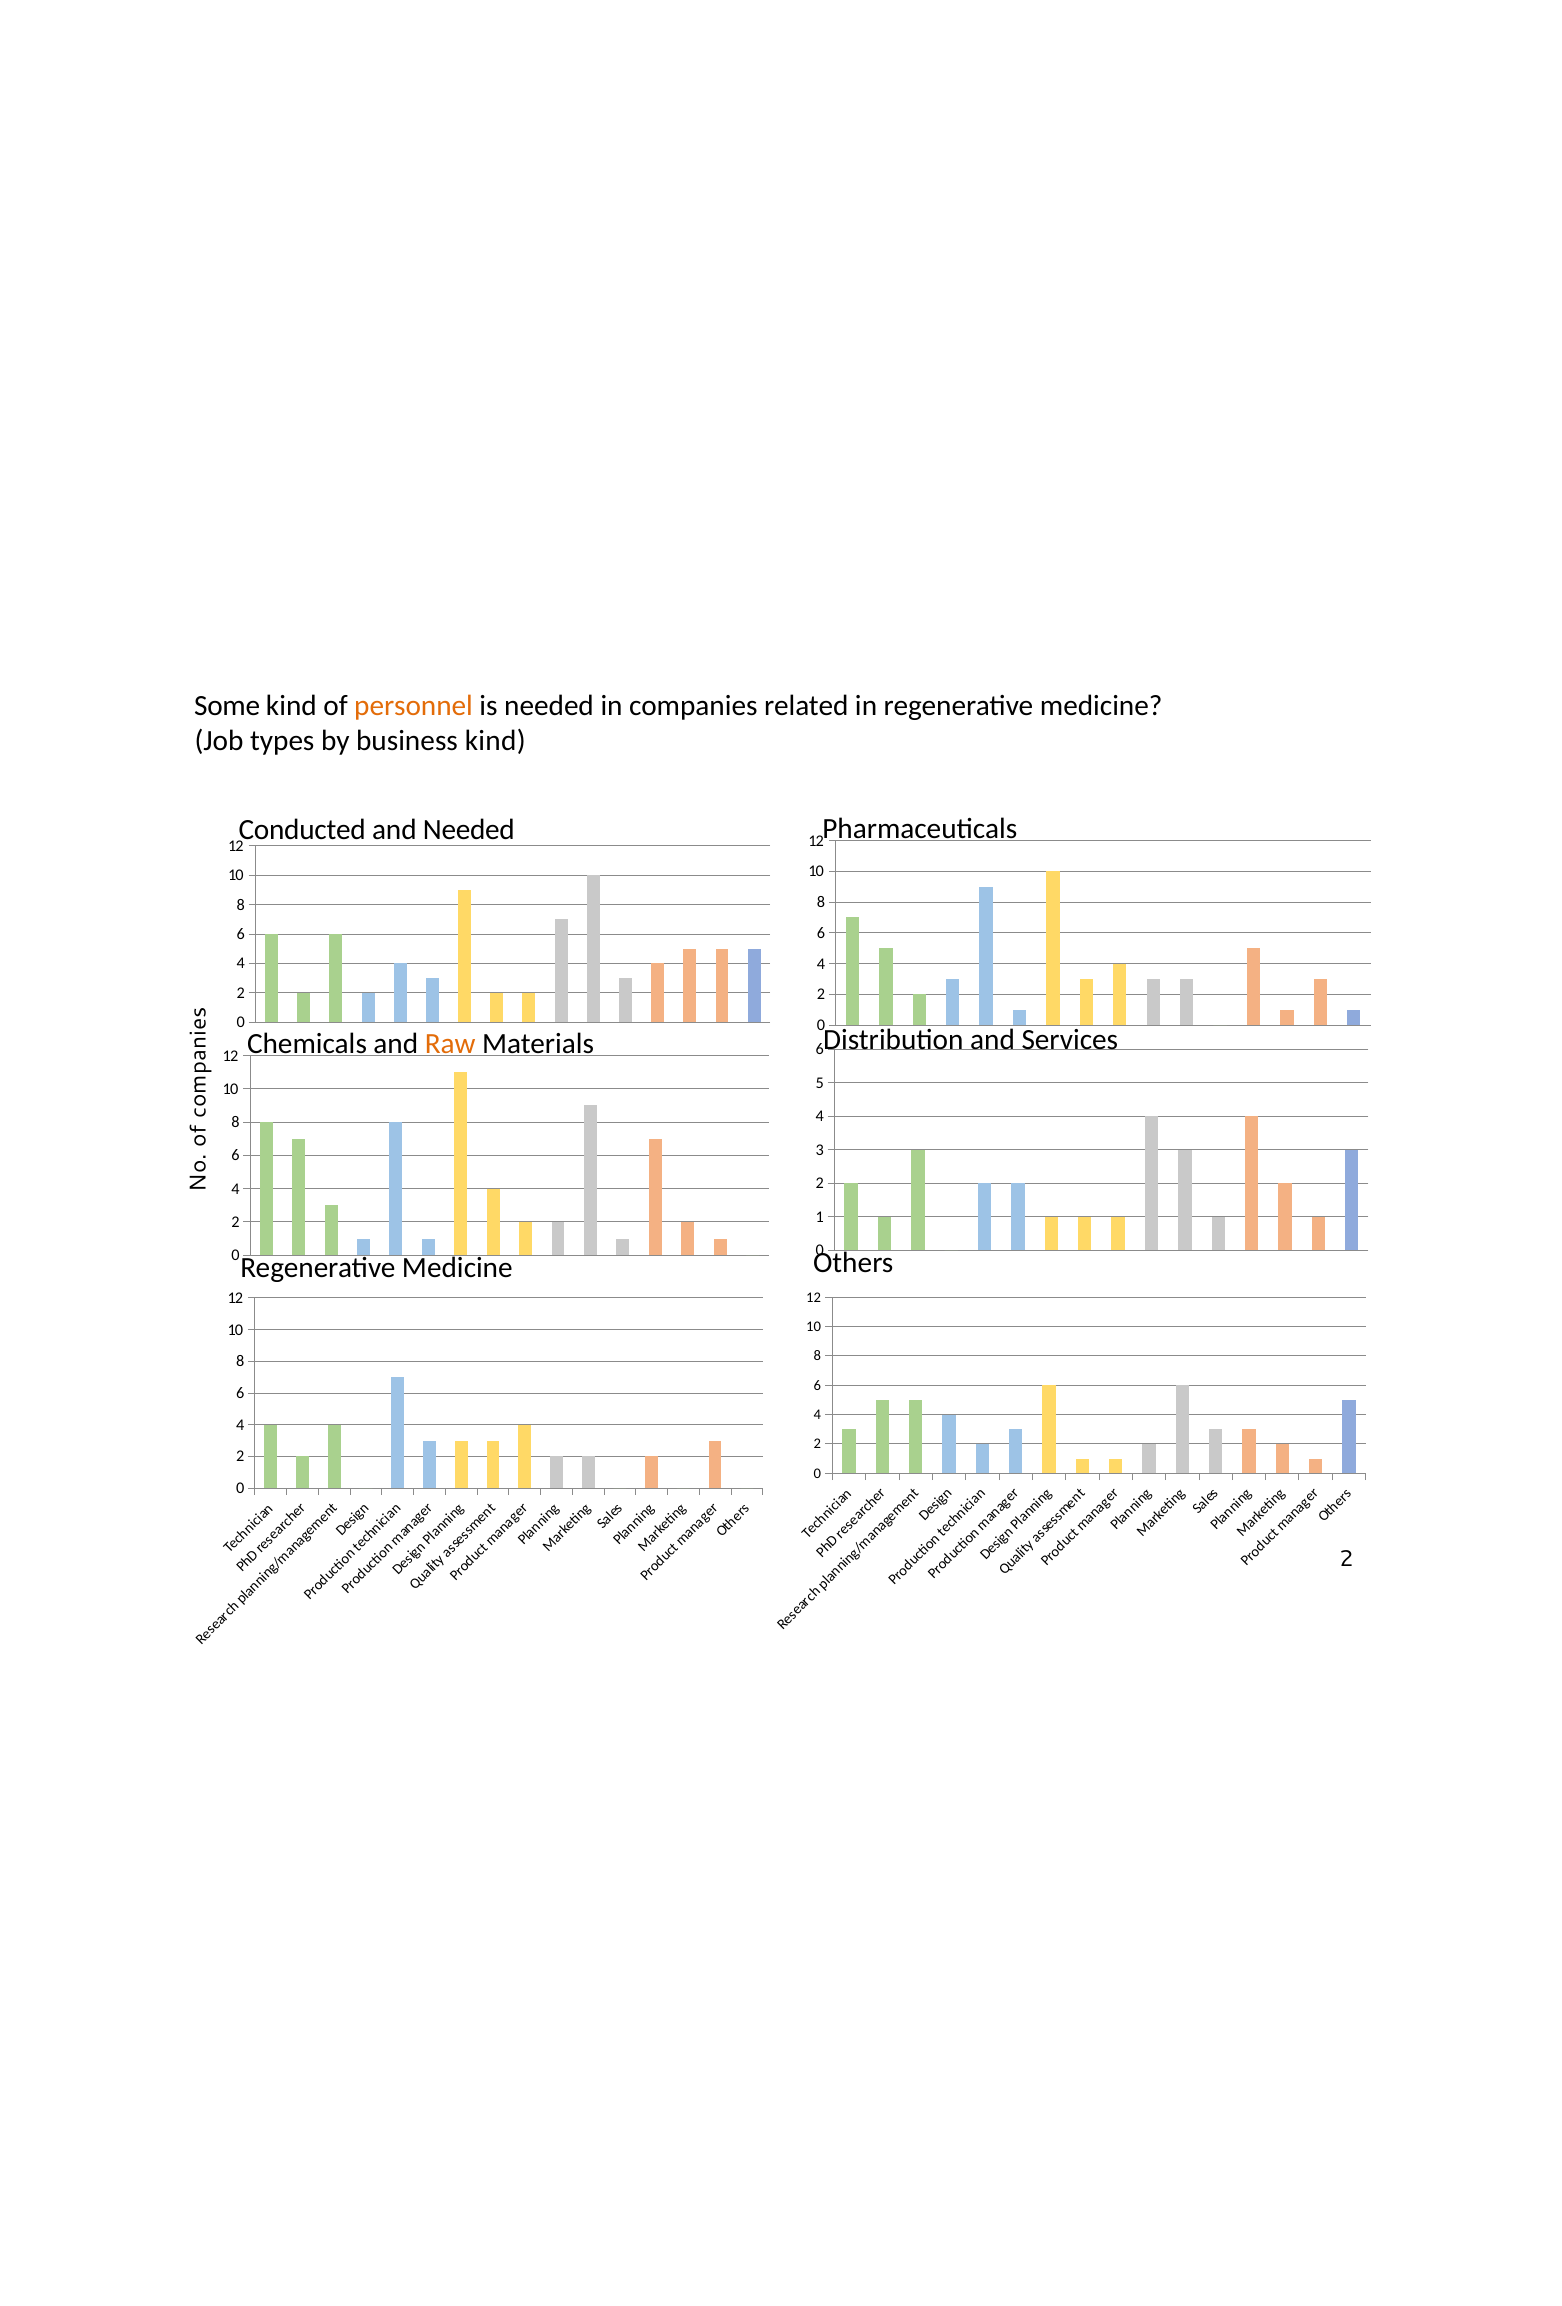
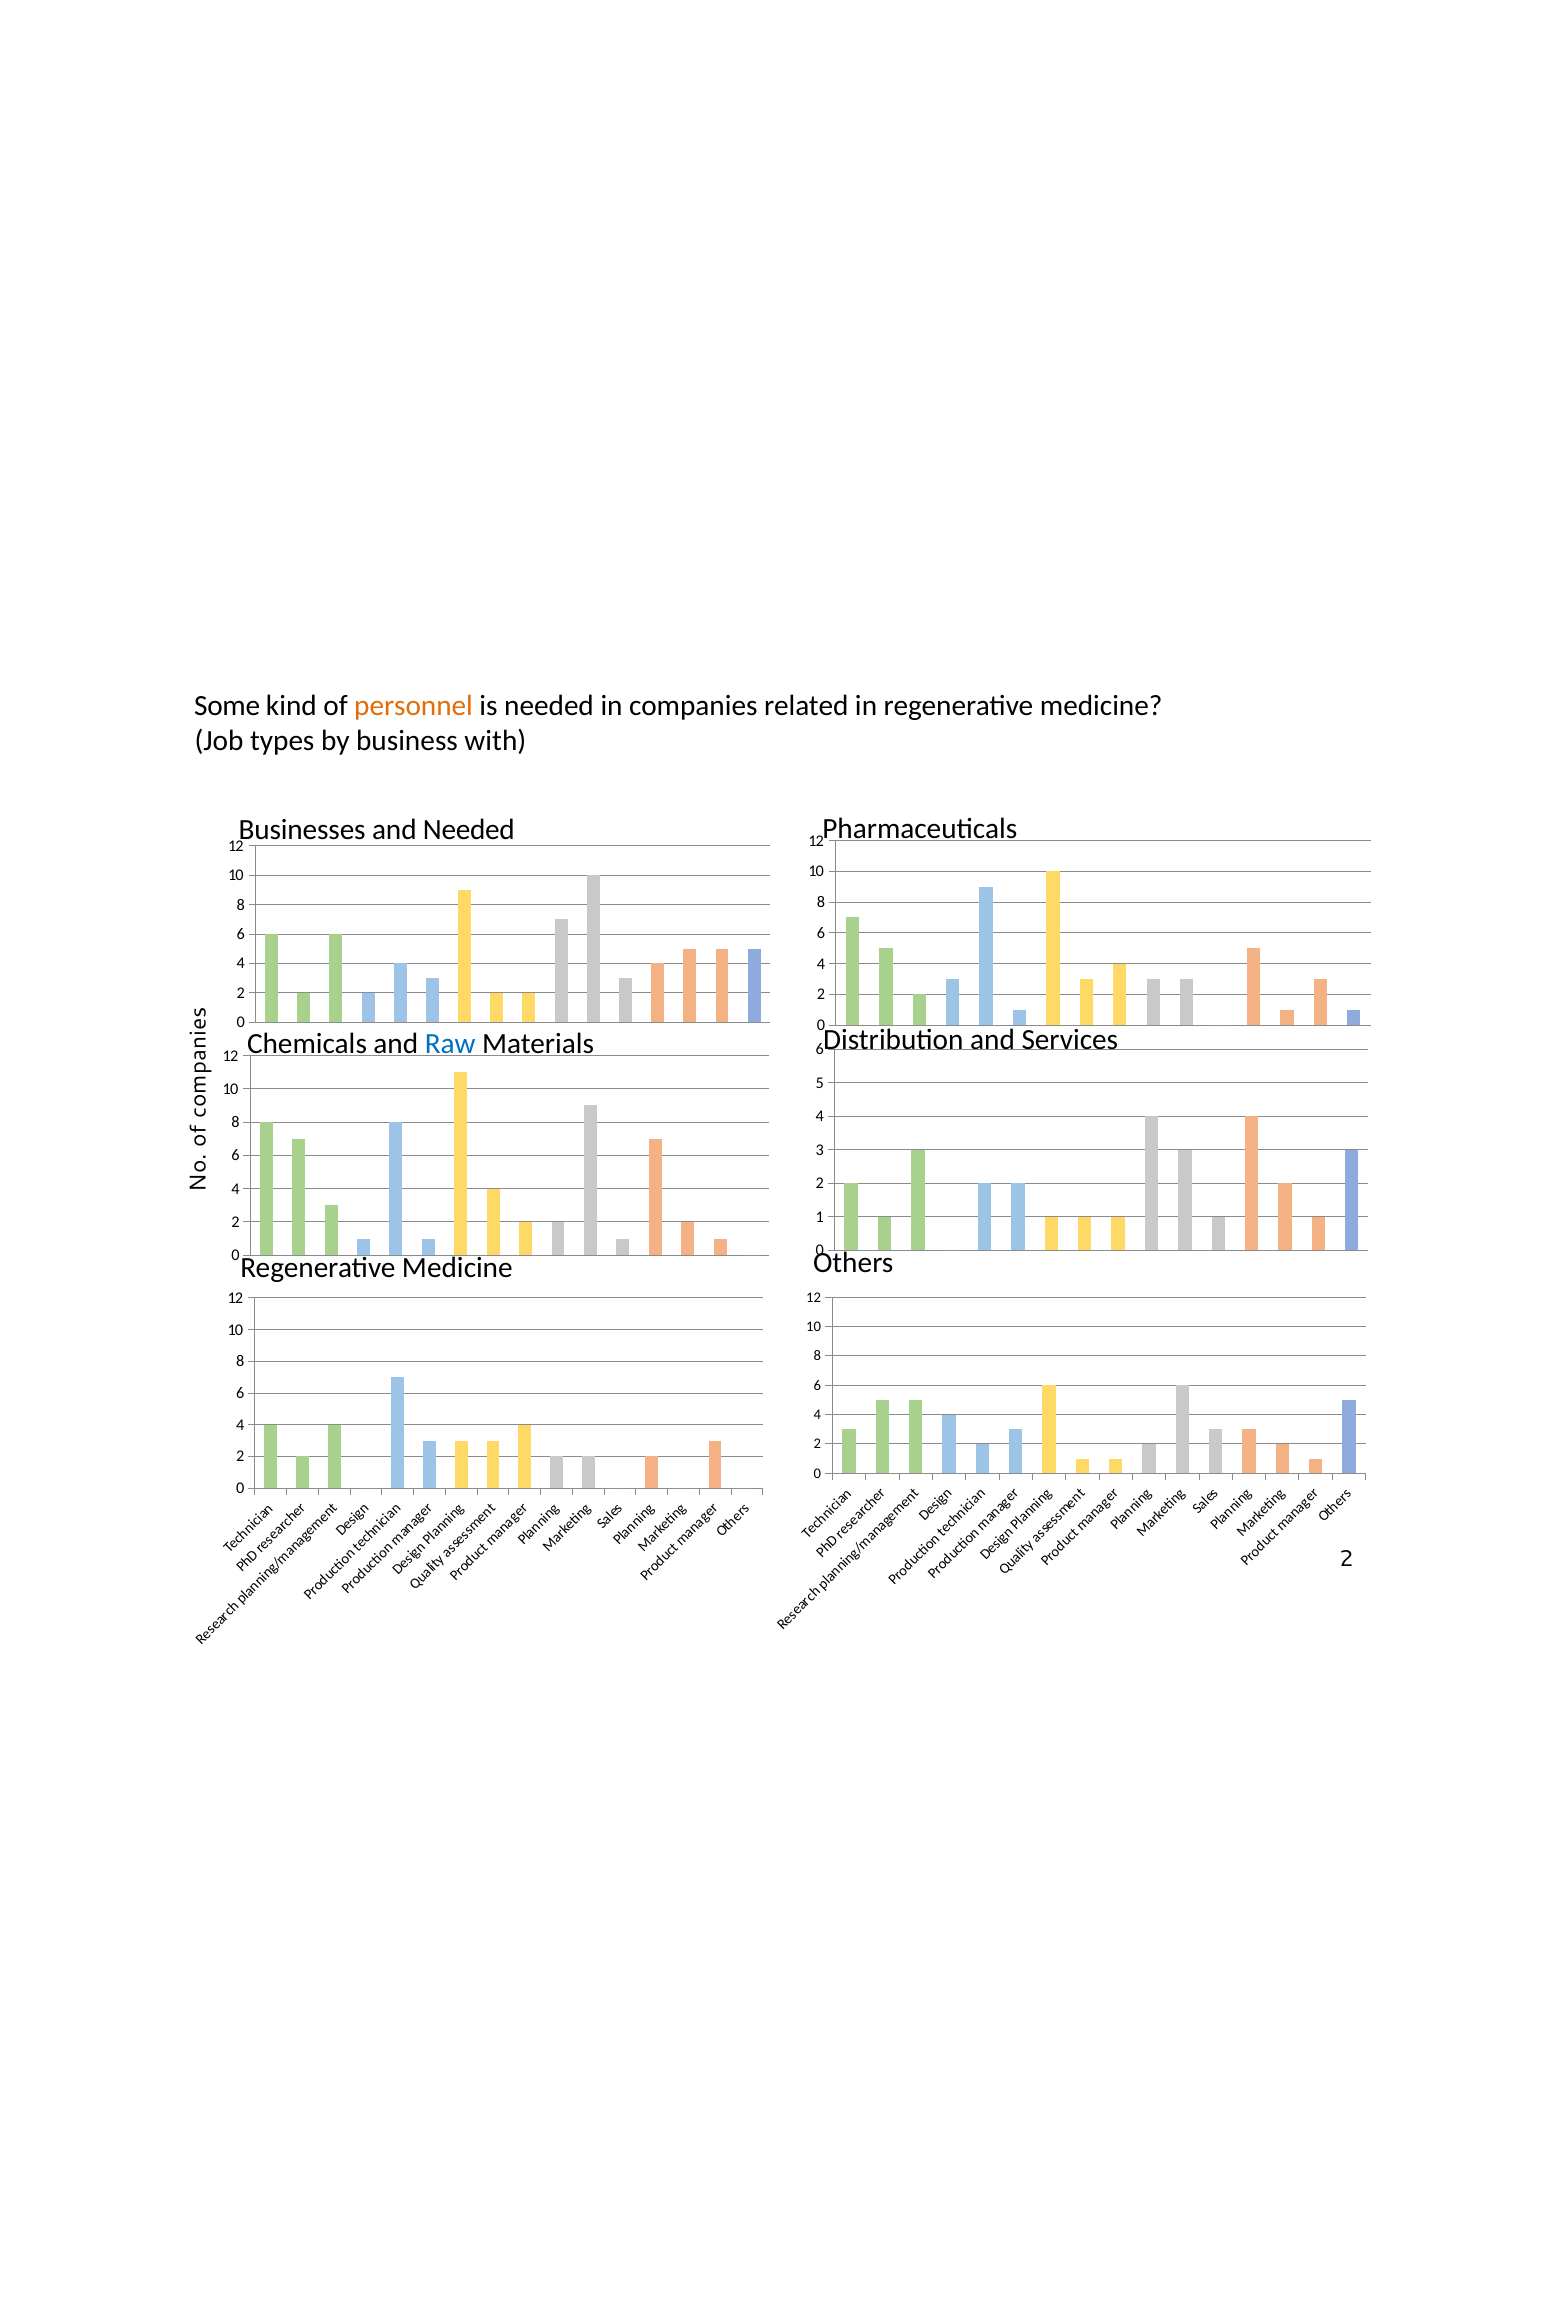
business kind: kind -> with
Conducted: Conducted -> Businesses
Raw colour: orange -> blue
